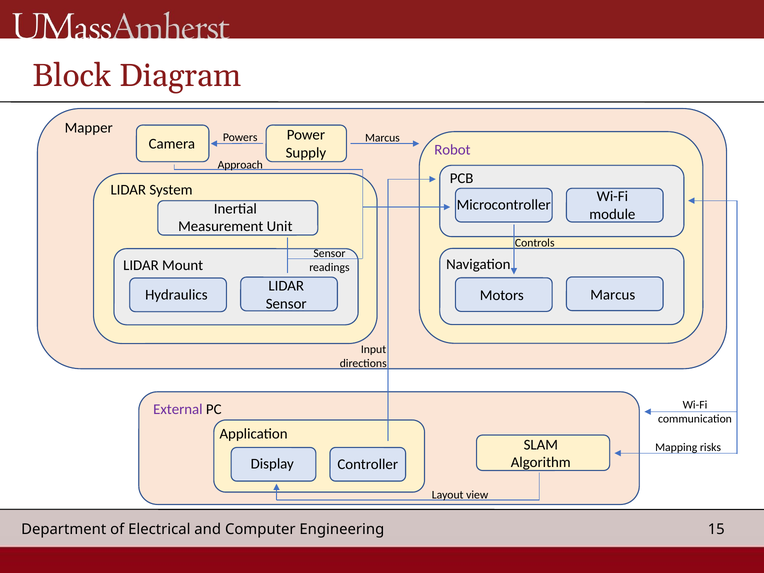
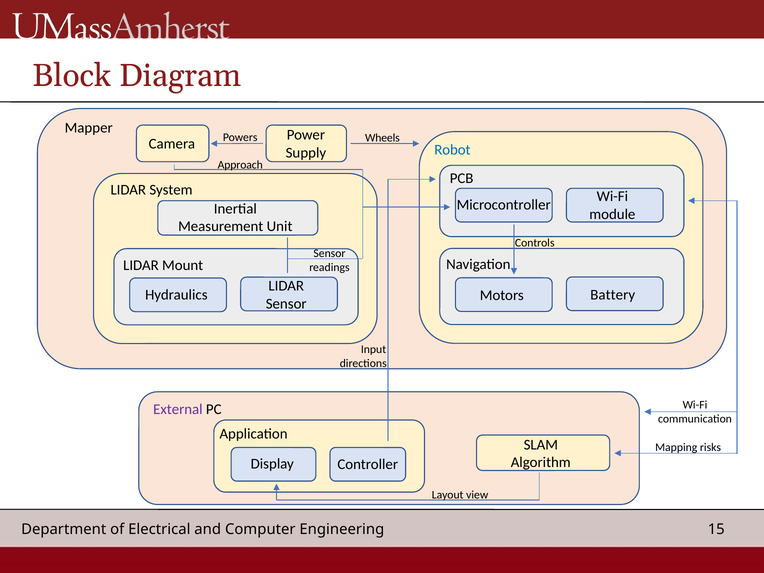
Marcus at (382, 138): Marcus -> Wheels
Robot colour: purple -> blue
Motors Marcus: Marcus -> Battery
